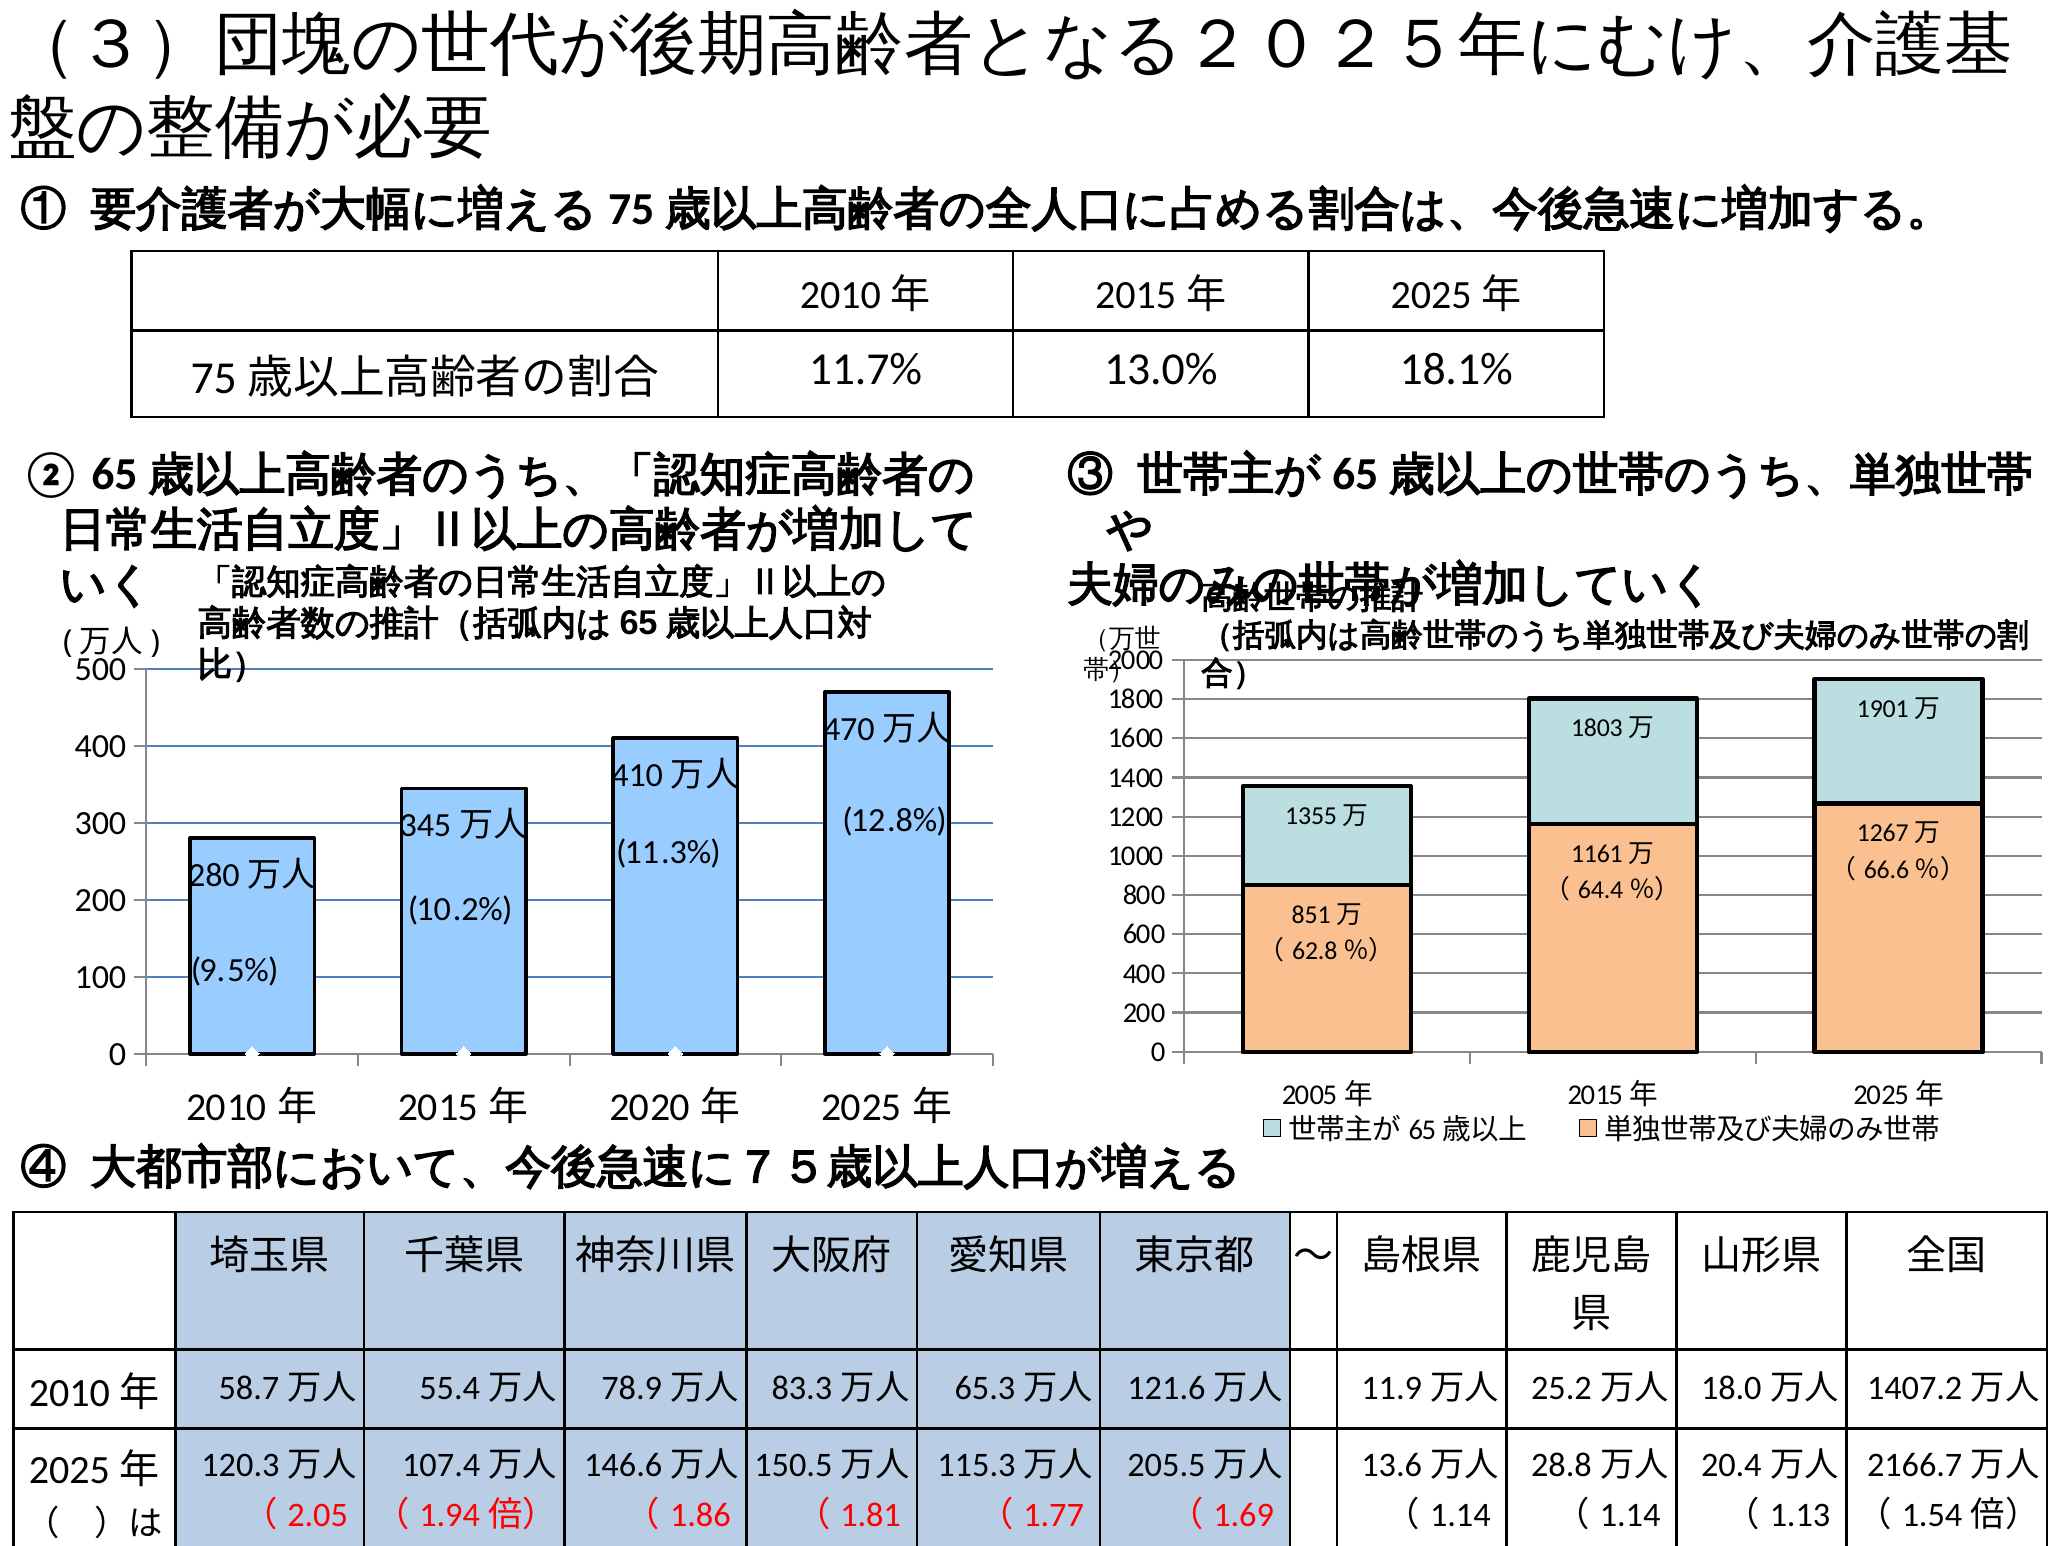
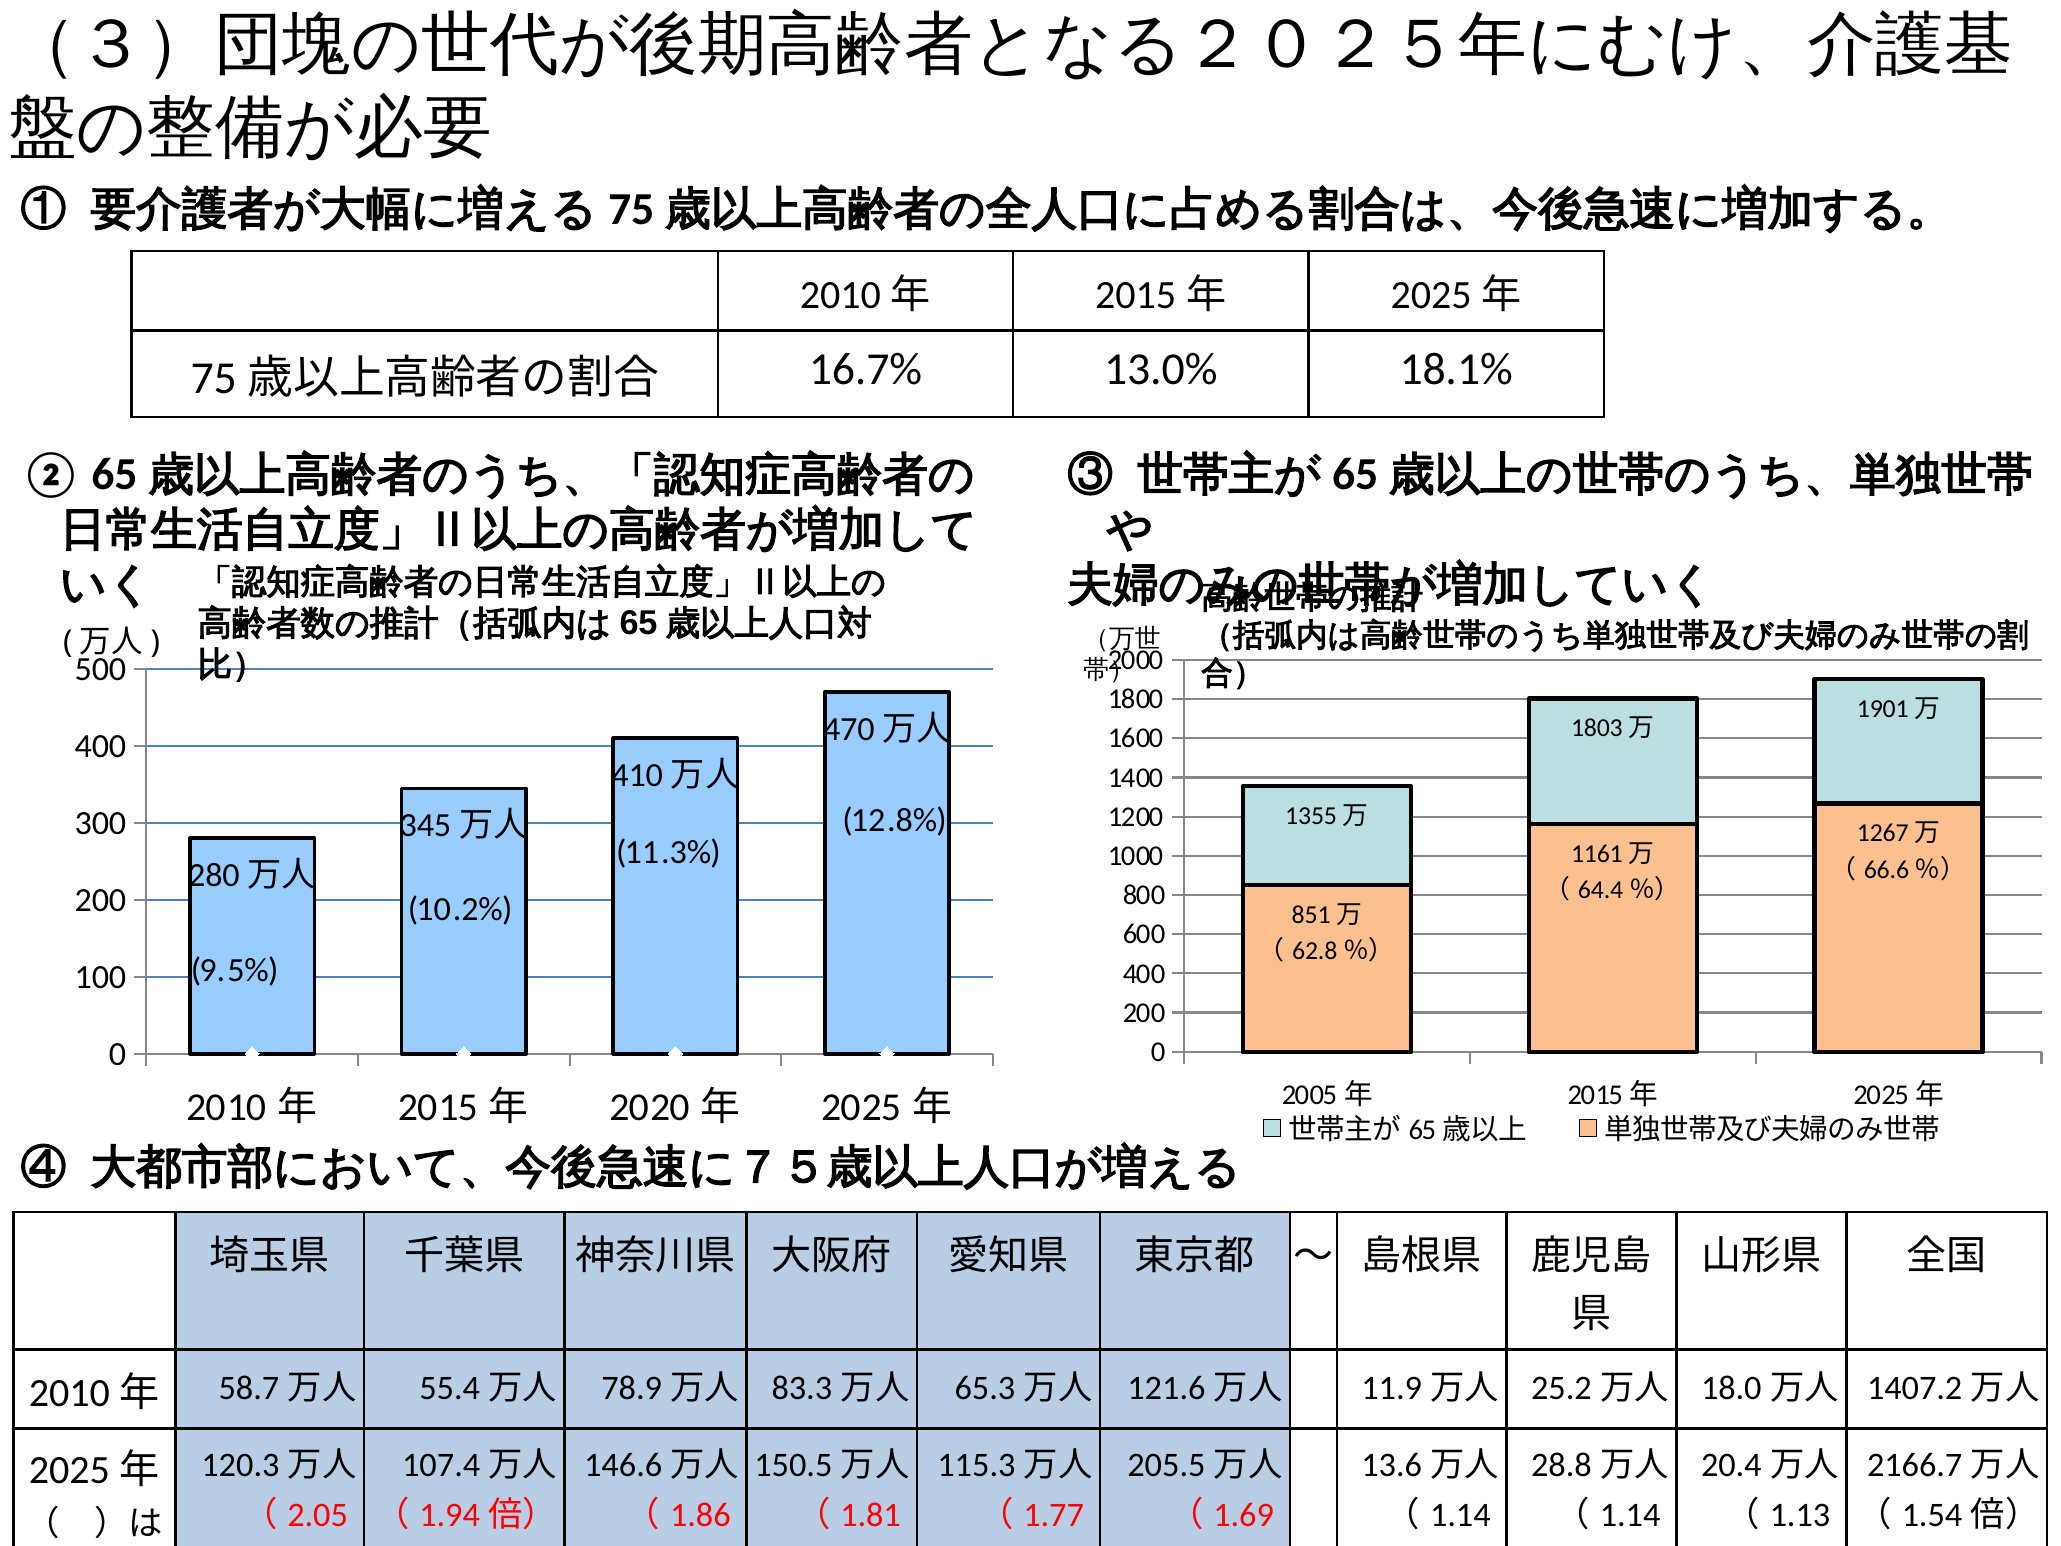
11.7%: 11.7% -> 16.7%
